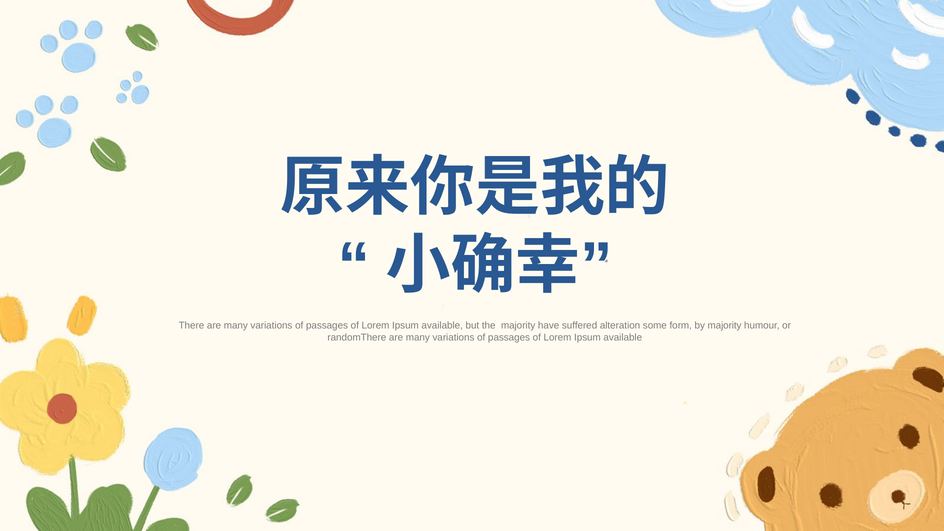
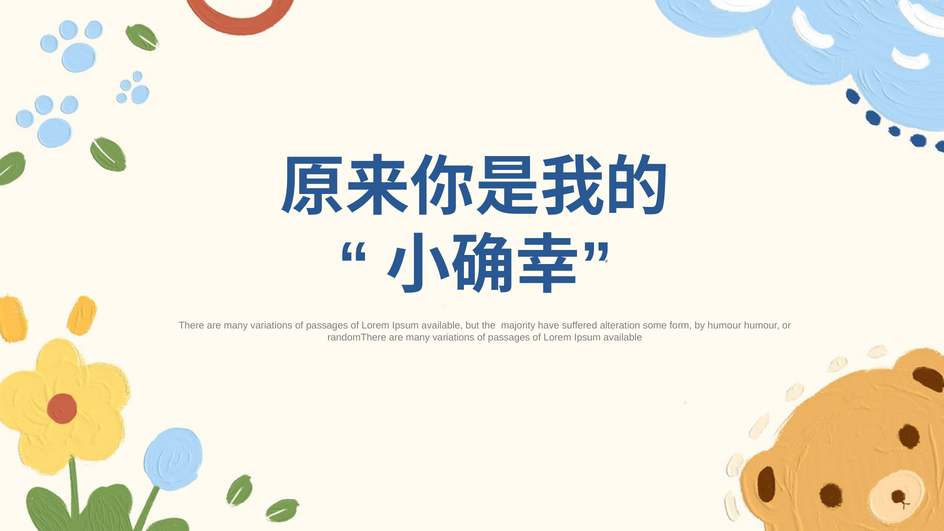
by majority: majority -> humour
